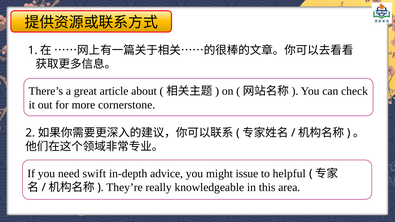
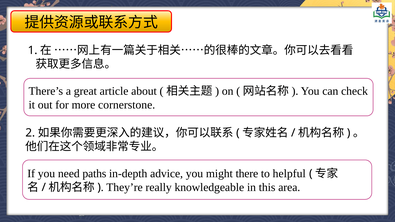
swift: swift -> paths
issue: issue -> there
